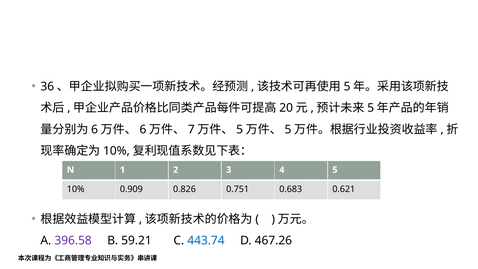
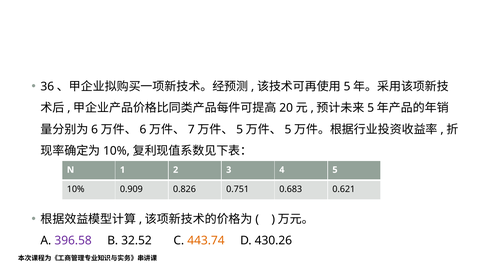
59.21: 59.21 -> 32.52
443.74 colour: blue -> orange
467.26: 467.26 -> 430.26
